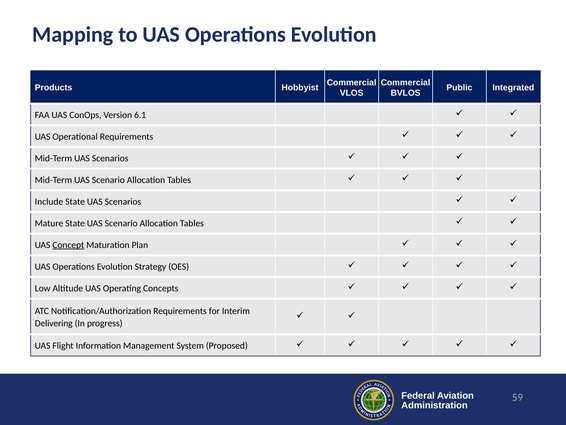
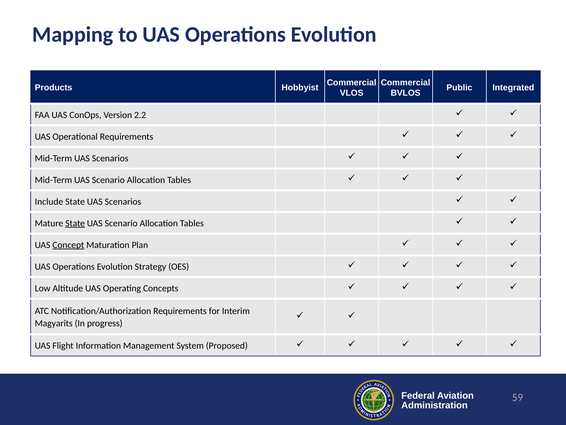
6.1: 6.1 -> 2.2
State at (75, 223) underline: none -> present
Delivering: Delivering -> Magyarits
